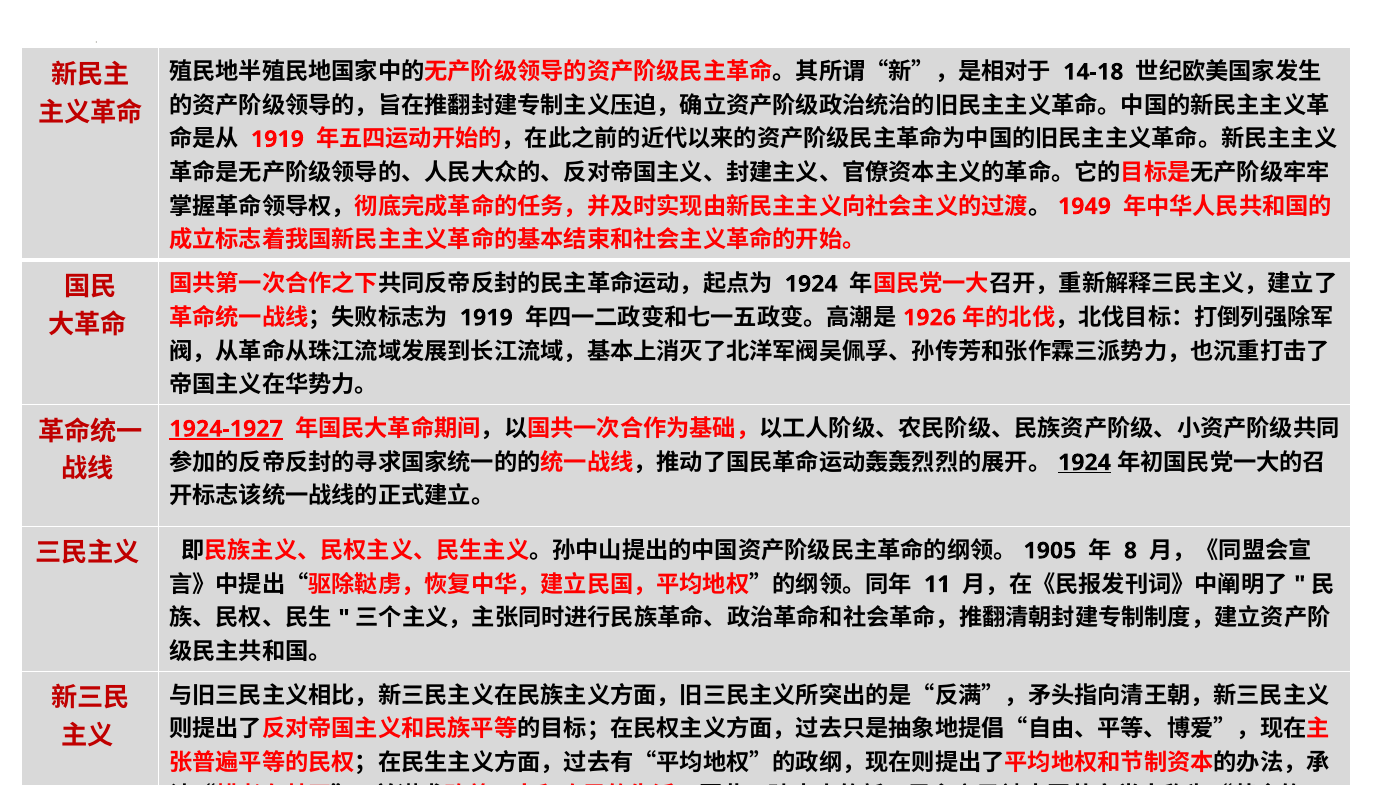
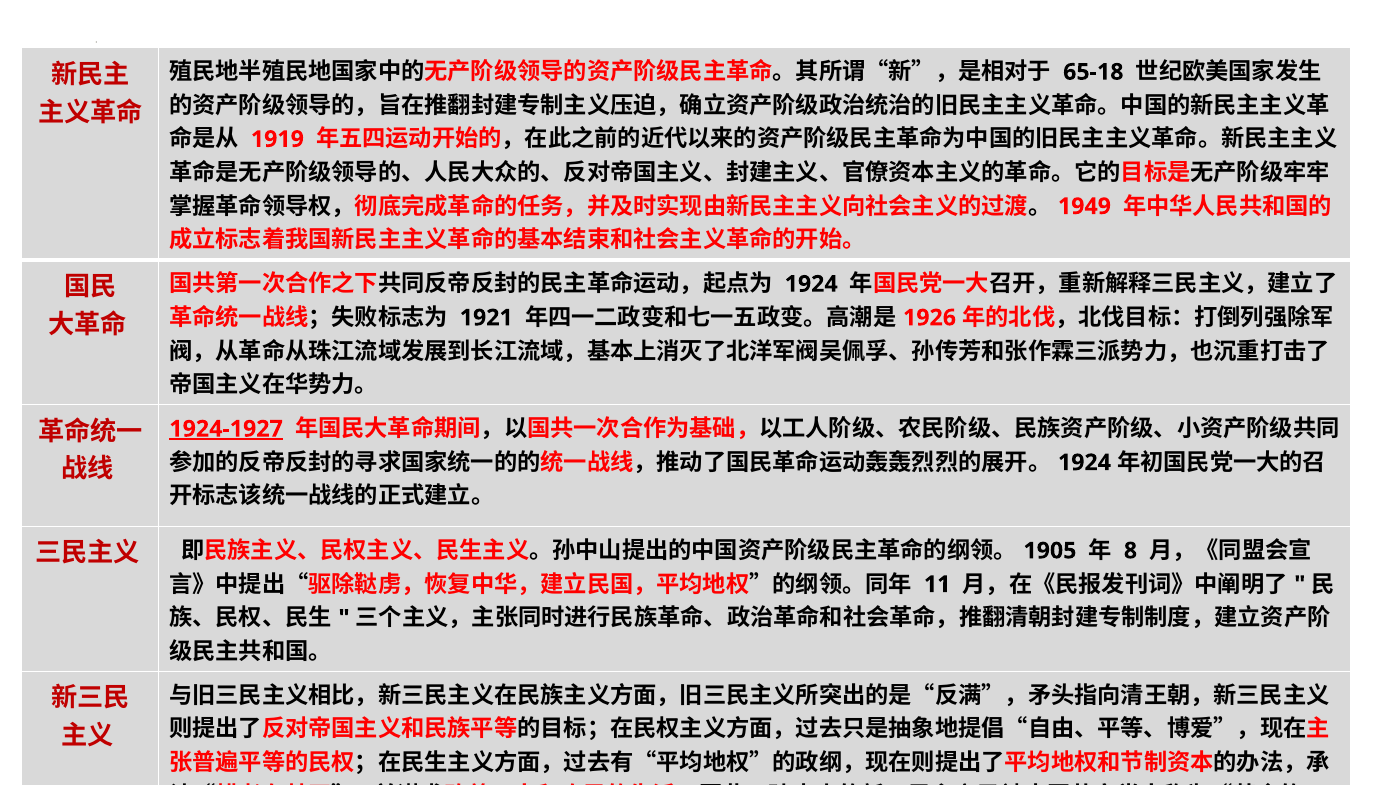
14-18: 14-18 -> 65-18
1919 at (486, 318): 1919 -> 1921
1924 at (1084, 463) underline: present -> none
